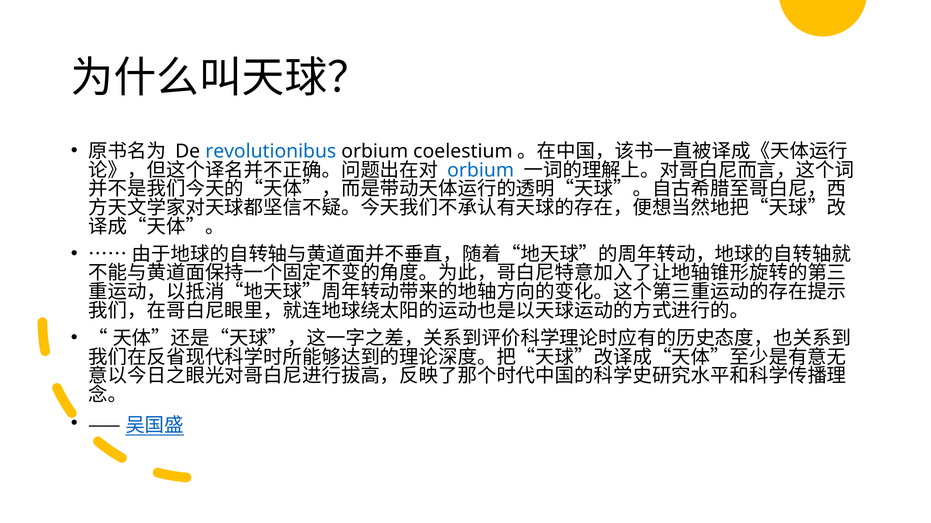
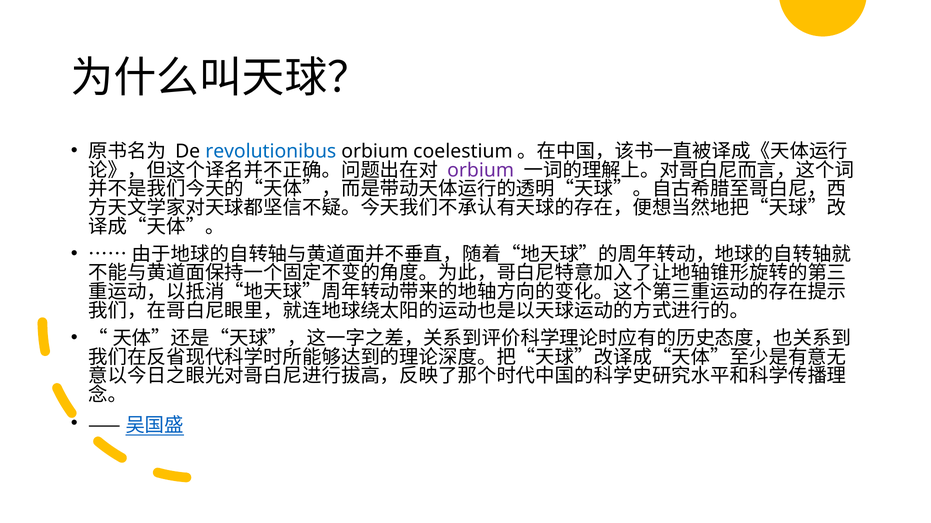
orbium at (481, 170) colour: blue -> purple
